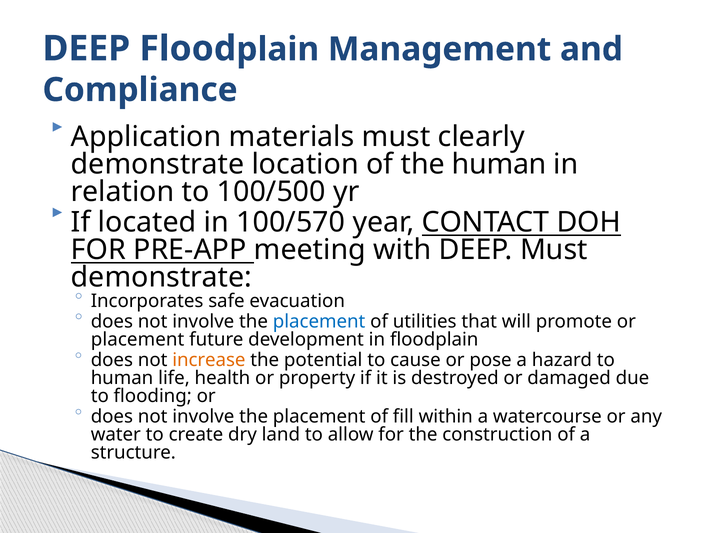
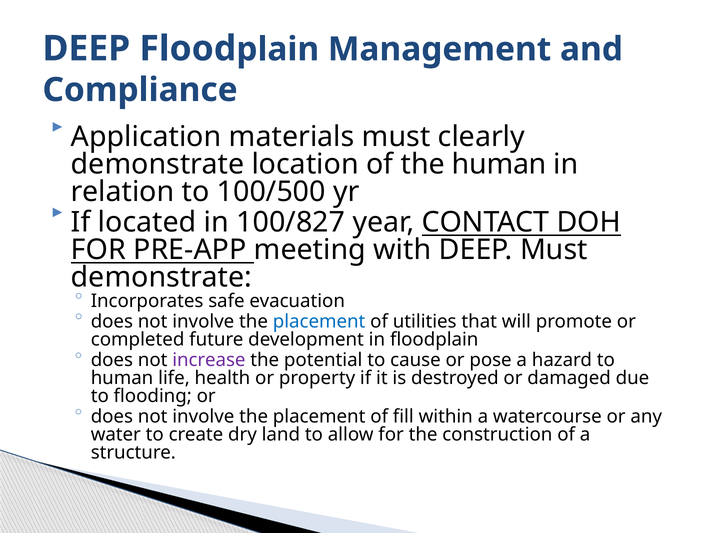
100/570: 100/570 -> 100/827
placement at (138, 339): placement -> completed
increase colour: orange -> purple
